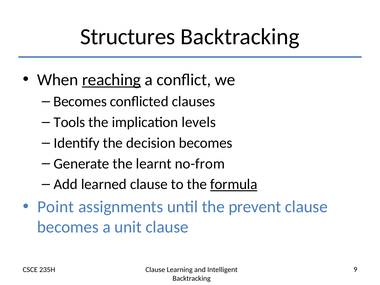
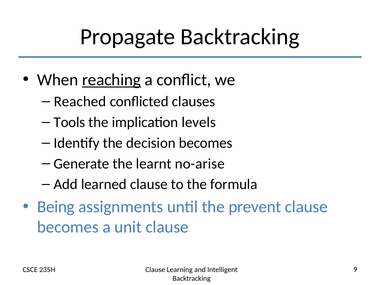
Structures: Structures -> Propagate
Becomes at (80, 102): Becomes -> Reached
no-from: no-from -> no-arise
formula underline: present -> none
Point: Point -> Being
